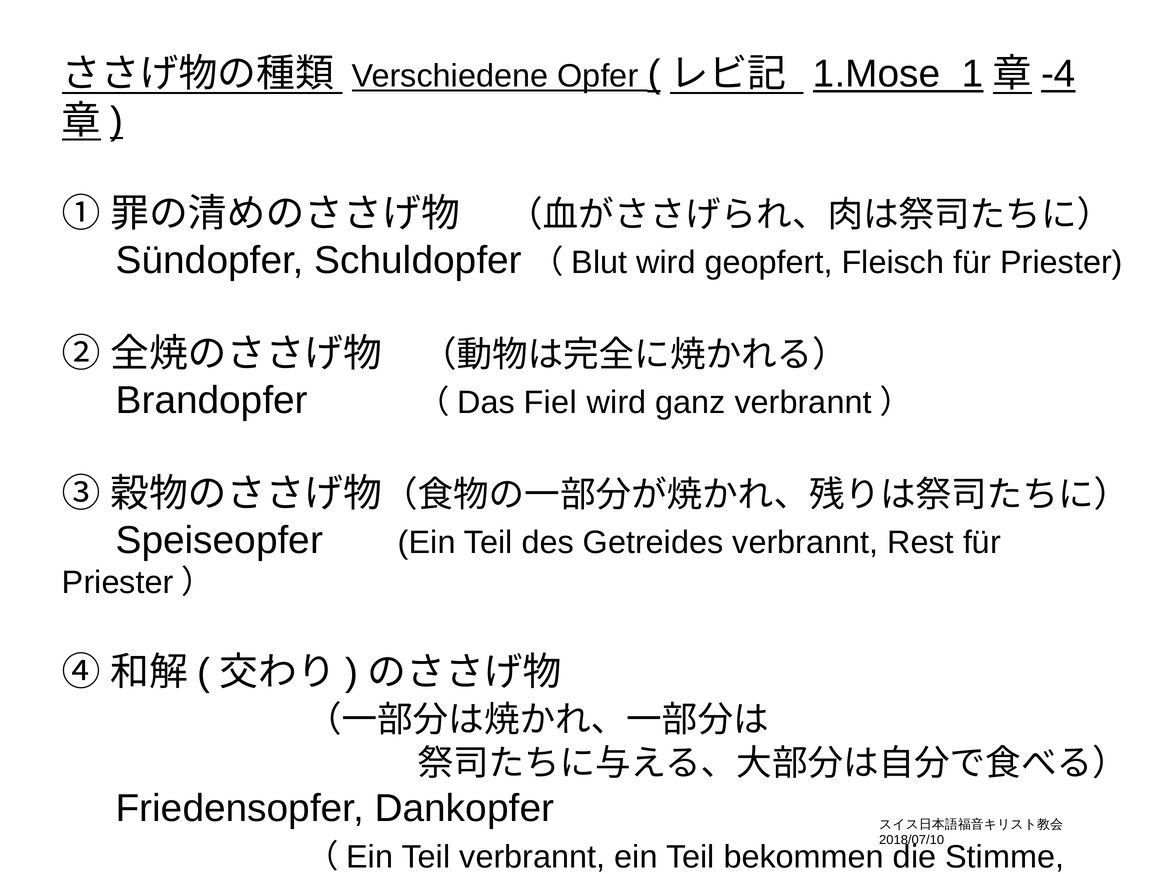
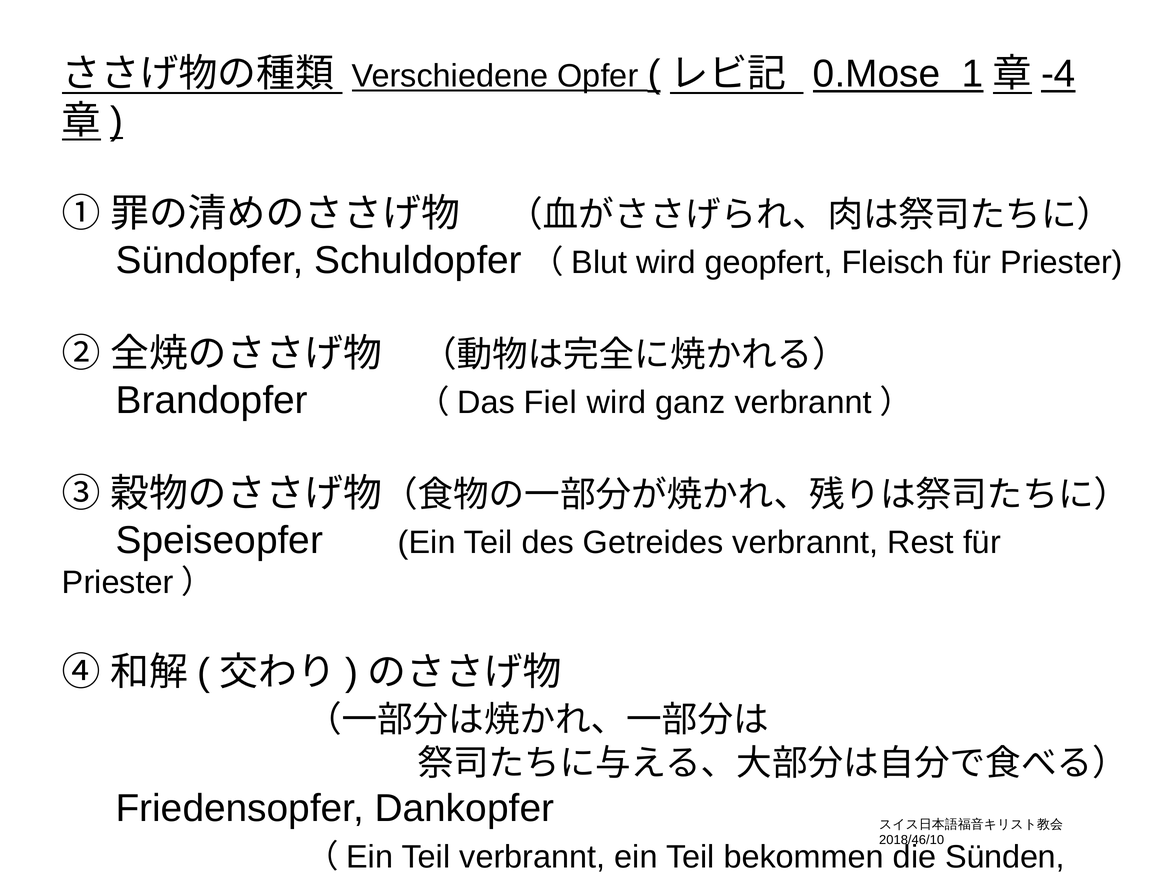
1.Mose: 1.Mose -> 0.Mose
2018/07/10: 2018/07/10 -> 2018/46/10
Stimme: Stimme -> Sünden
